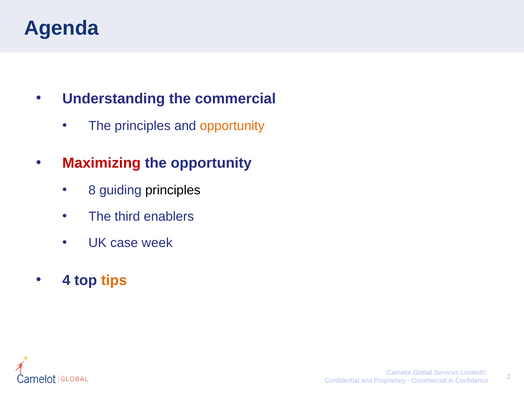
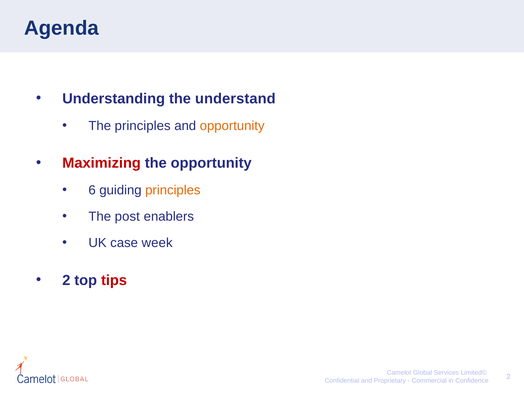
the commercial: commercial -> understand
8: 8 -> 6
principles at (173, 190) colour: black -> orange
third: third -> post
4 at (66, 280): 4 -> 2
tips colour: orange -> red
